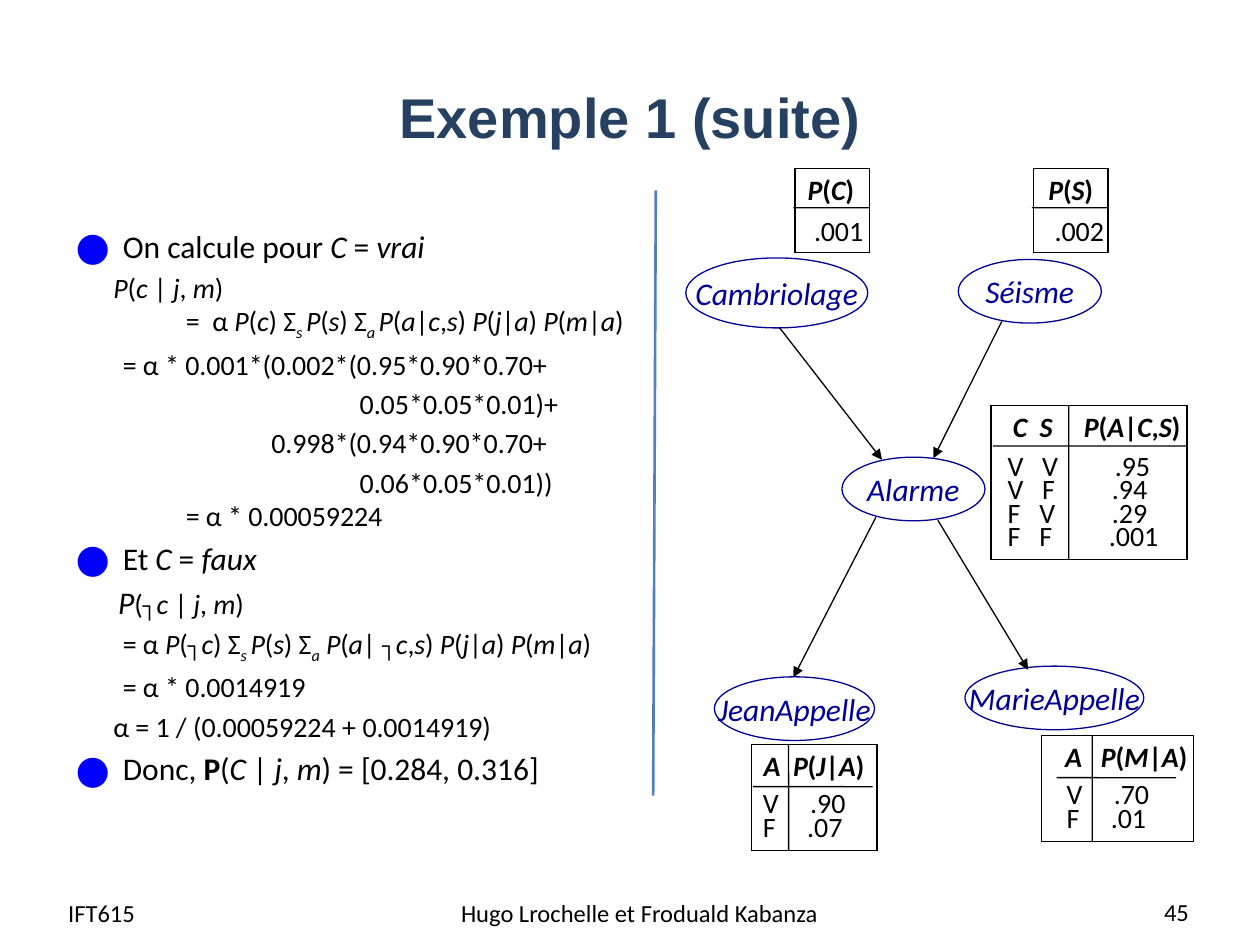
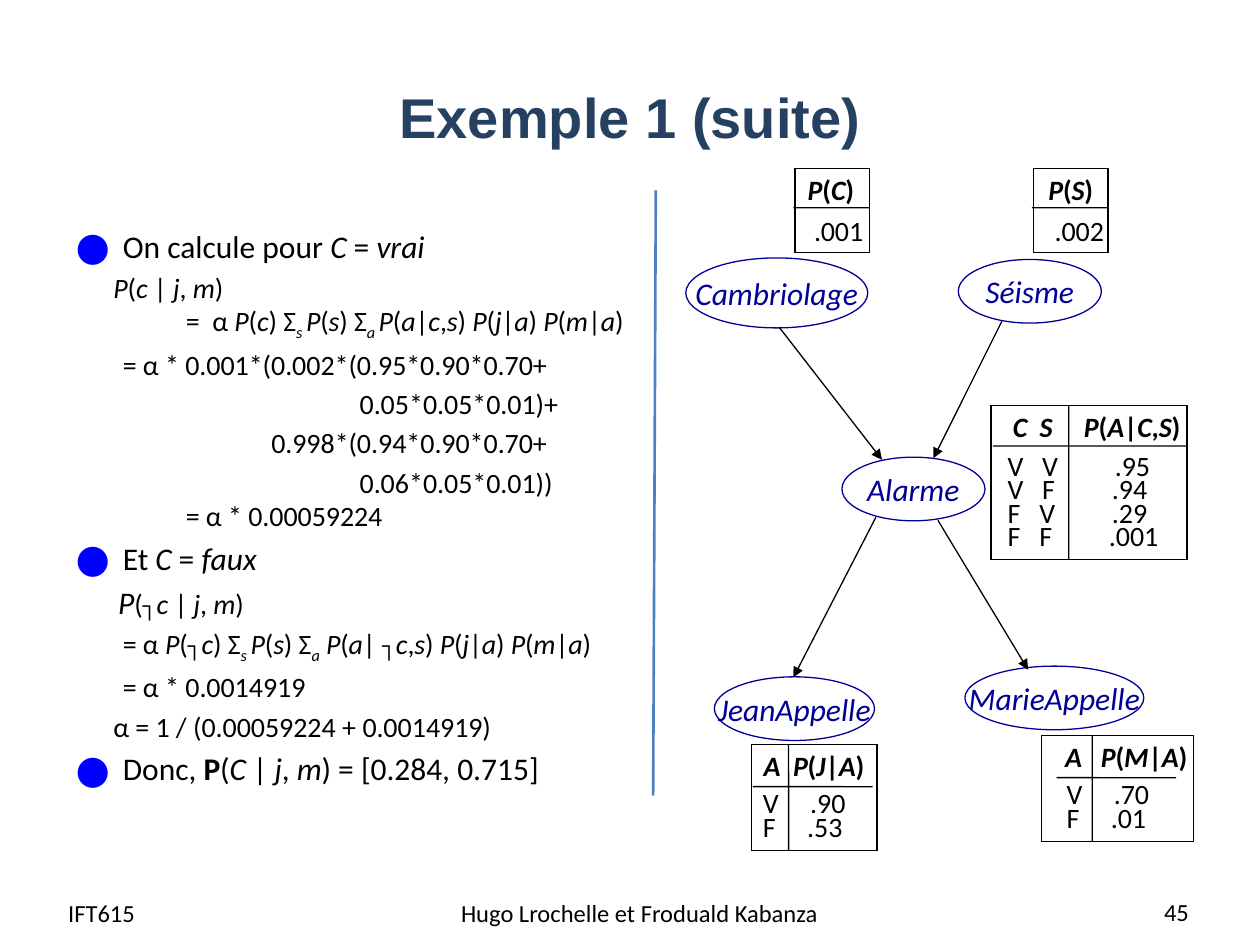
0.316: 0.316 -> 0.715
.07: .07 -> .53
